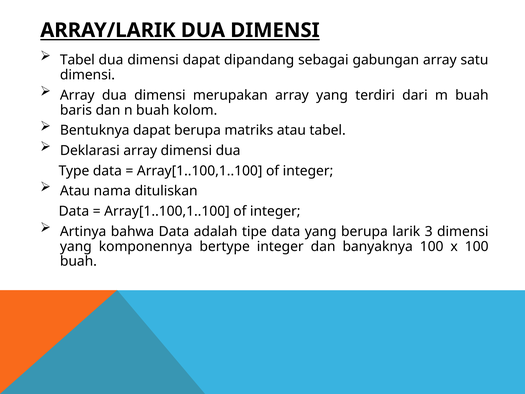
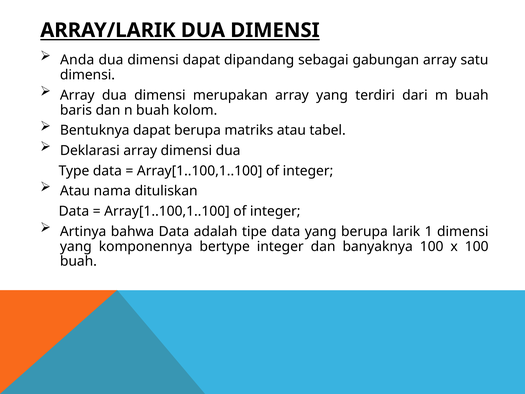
Tabel at (77, 60): Tabel -> Anda
3: 3 -> 1
